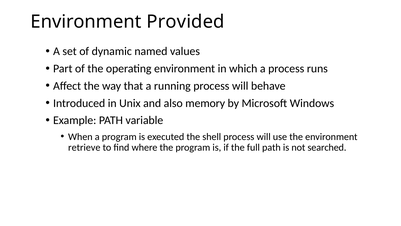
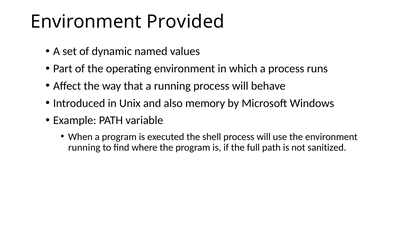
retrieve at (84, 147): retrieve -> running
searched: searched -> sanitized
